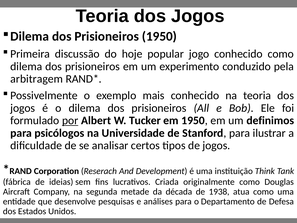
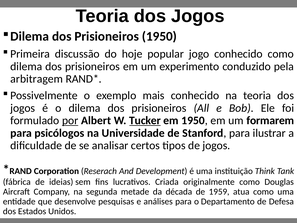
Tucker underline: none -> present
definimos: definimos -> formarem
1938: 1938 -> 1959
